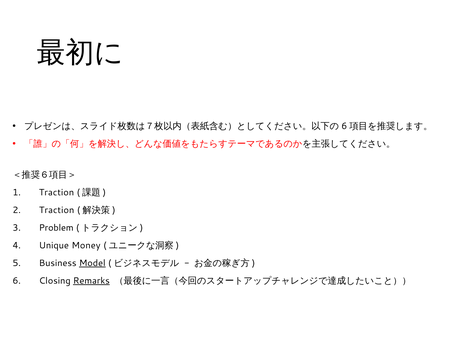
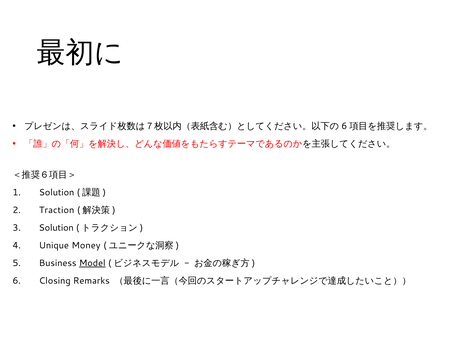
Traction at (57, 192): Traction -> Solution
Problem at (56, 228): Problem -> Solution
Remarks underline: present -> none
